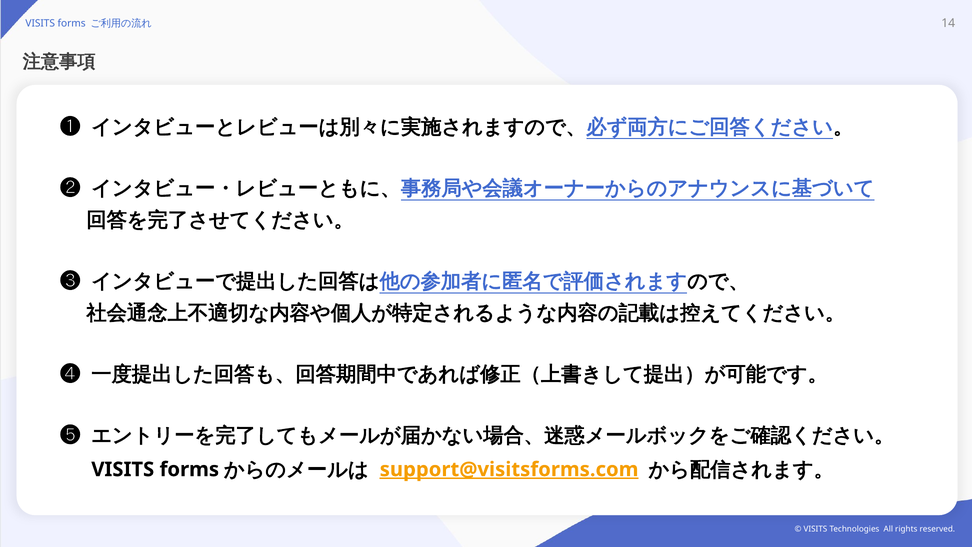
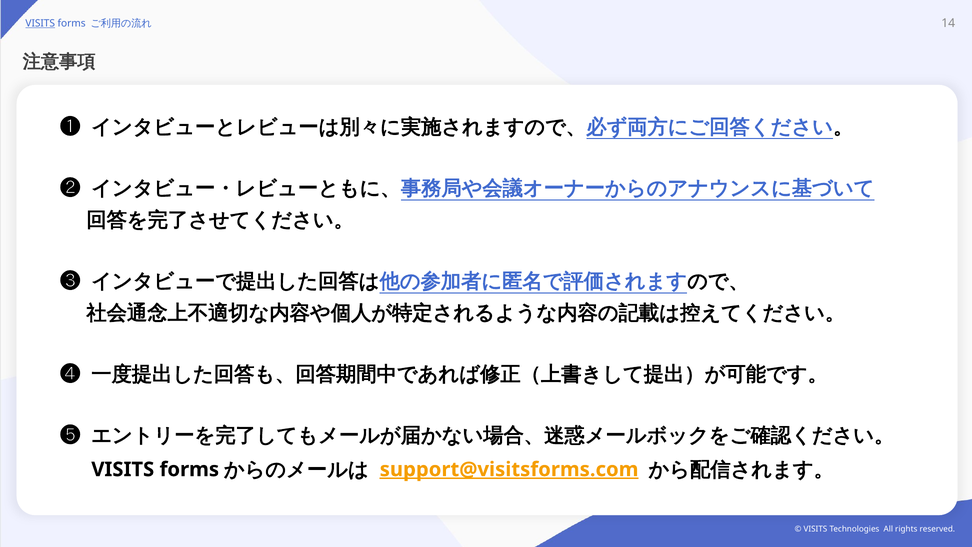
VISITS at (40, 24) underline: none -> present
